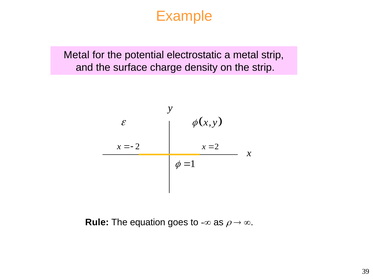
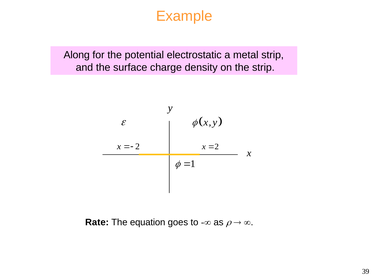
Metal at (77, 55): Metal -> Along
Rule: Rule -> Rate
